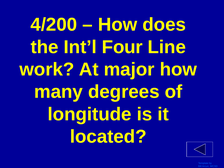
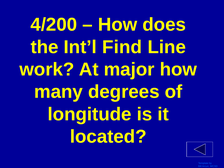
Four: Four -> Find
